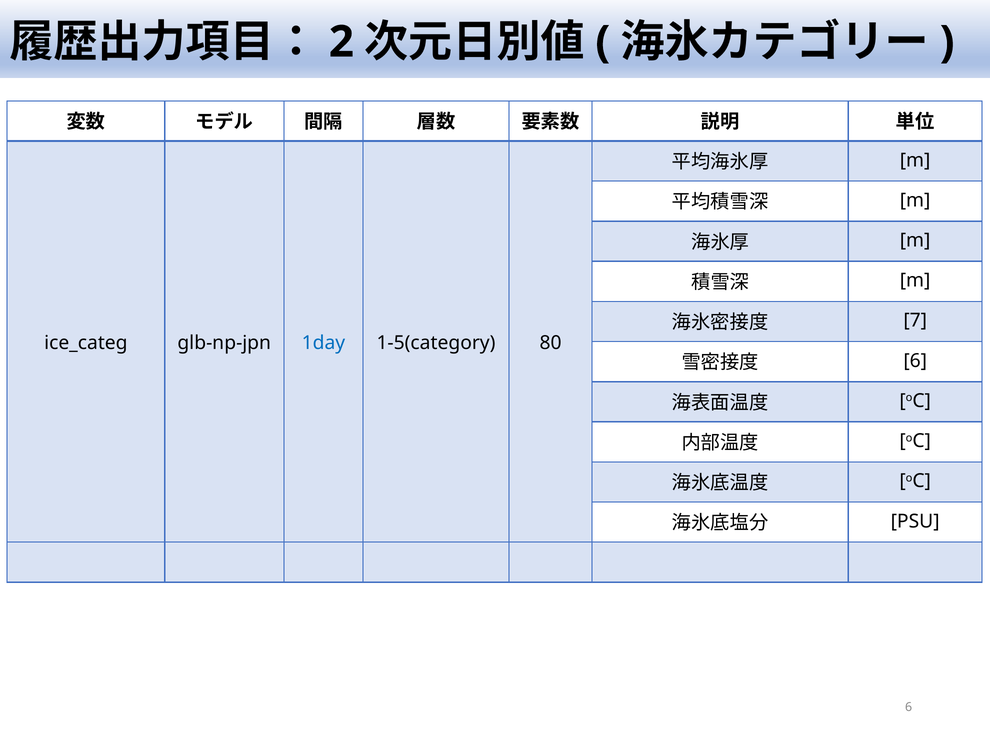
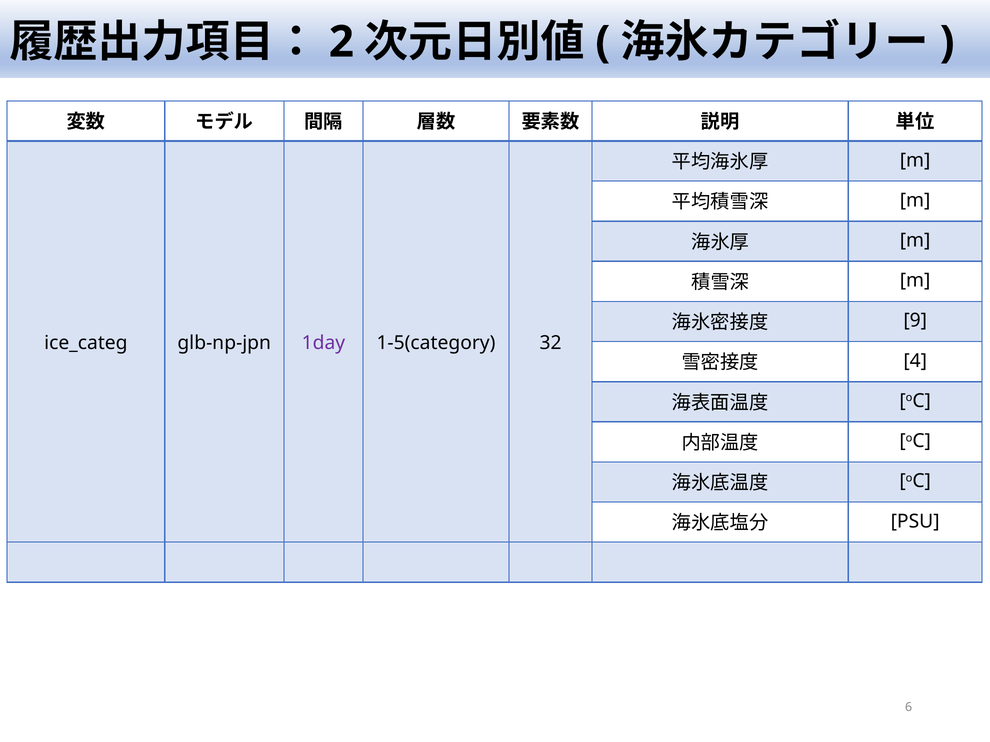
7: 7 -> 9
1day colour: blue -> purple
80: 80 -> 32
6 at (915, 361): 6 -> 4
